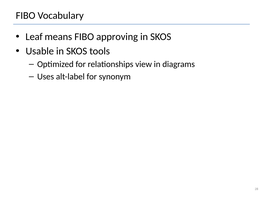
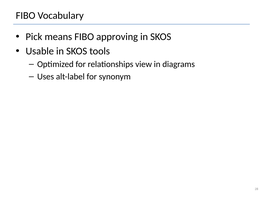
Leaf: Leaf -> Pick
